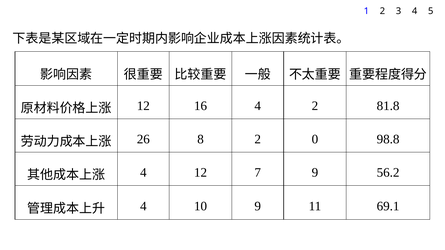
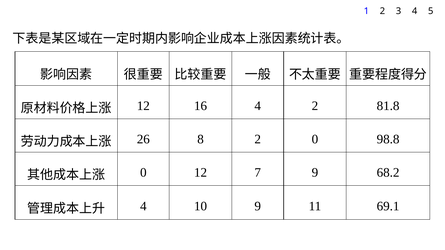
4 at (143, 173): 4 -> 0
56.2: 56.2 -> 68.2
